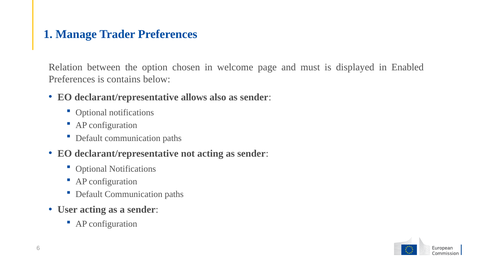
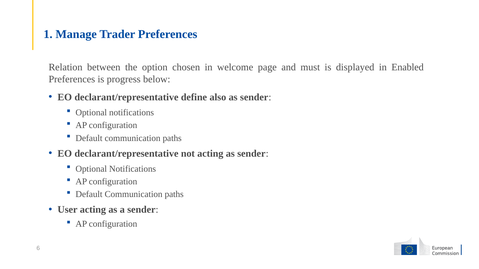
contains: contains -> progress
allows: allows -> define
